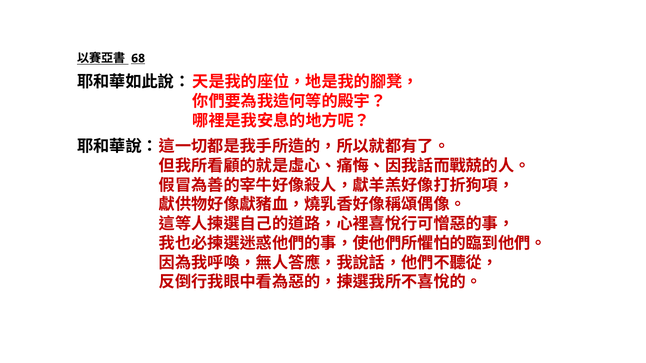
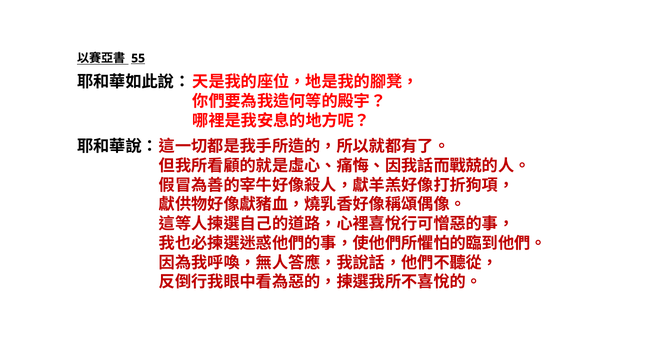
68: 68 -> 55
